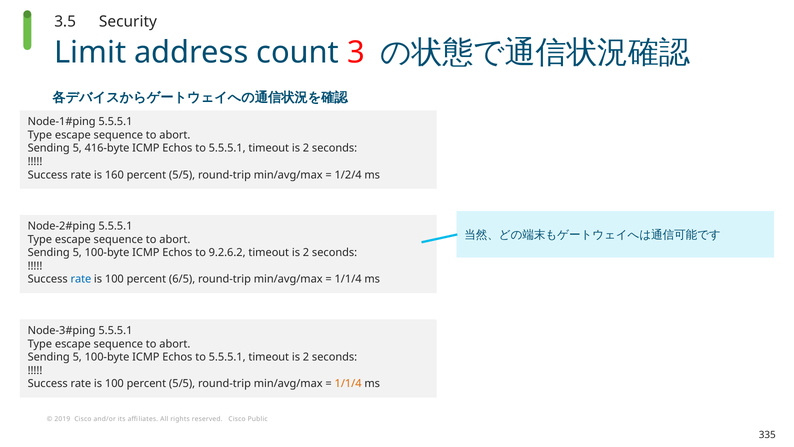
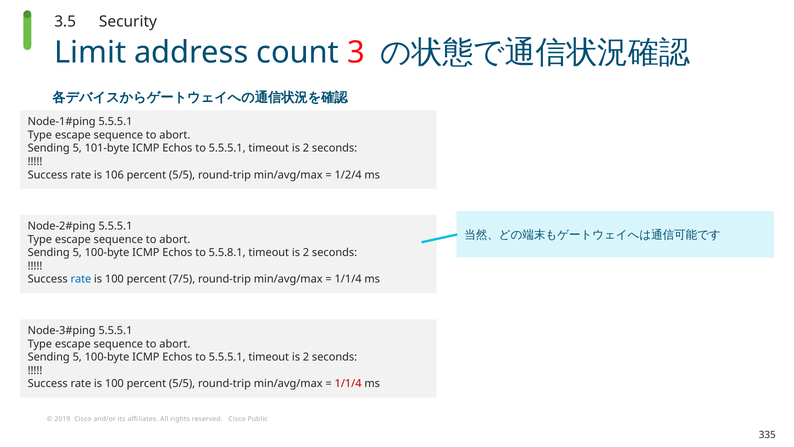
416-byte: 416-byte -> 101-byte
160: 160 -> 106
9.2.6.2: 9.2.6.2 -> 5.5.8.1
6/5: 6/5 -> 7/5
1/1/4 at (348, 383) colour: orange -> red
